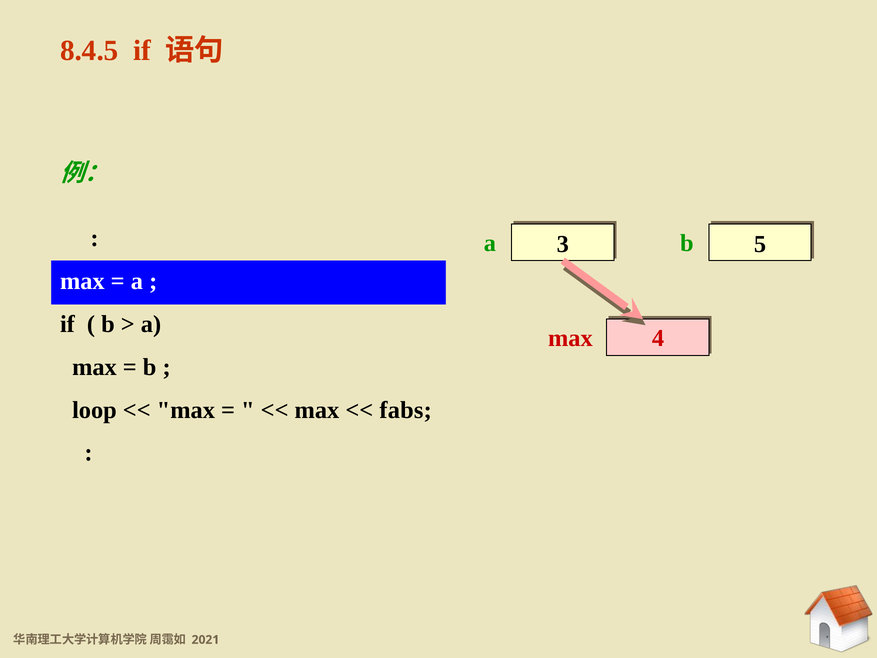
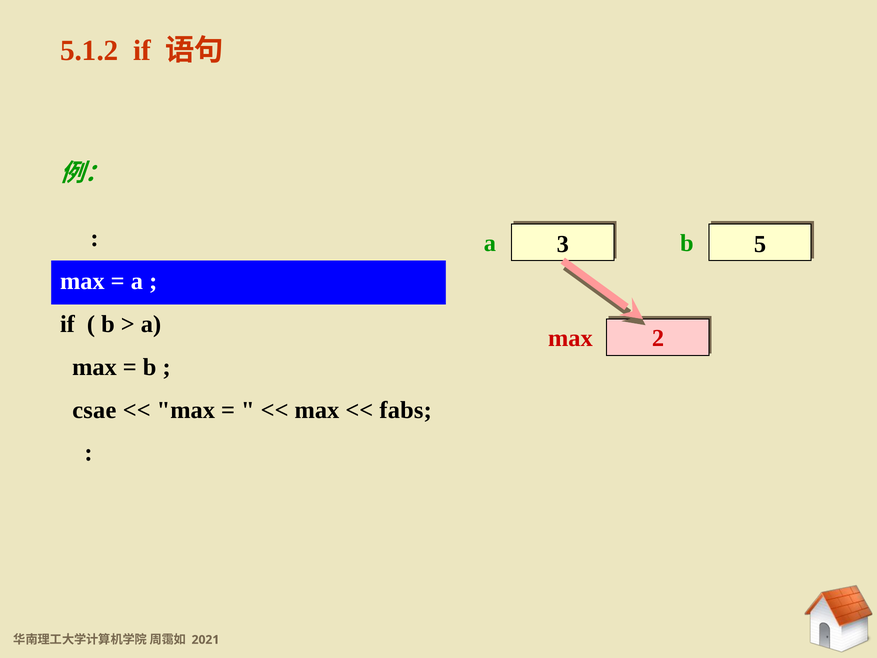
8.4.5: 8.4.5 -> 5.1.2
4: 4 -> 2
loop: loop -> csae
